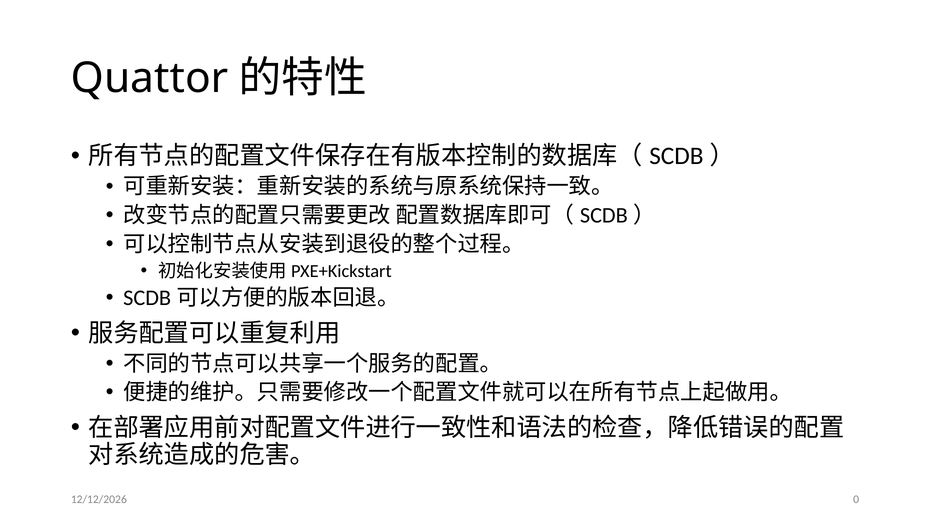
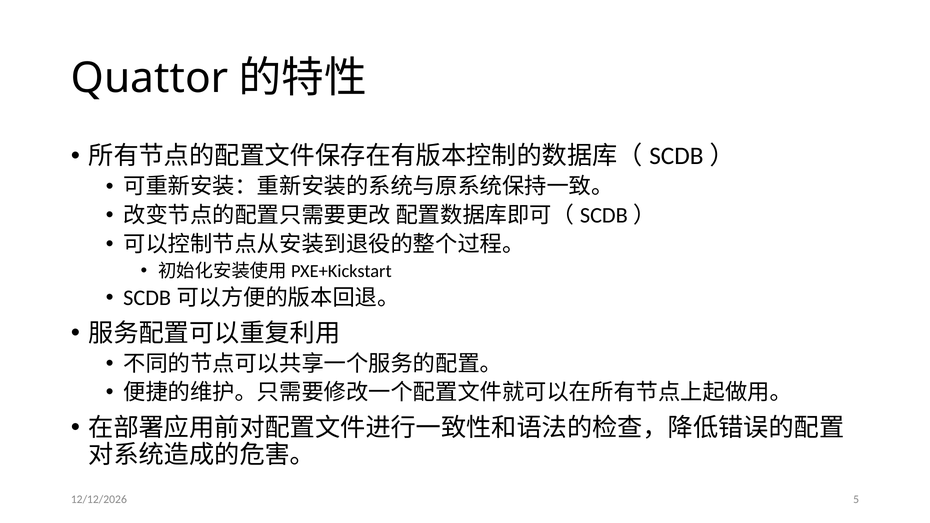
0: 0 -> 5
